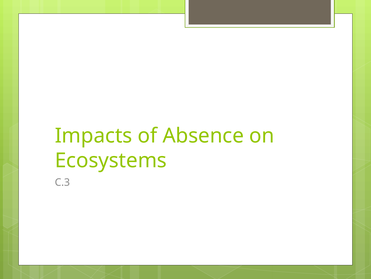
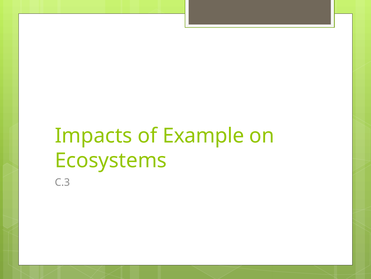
Absence: Absence -> Example
